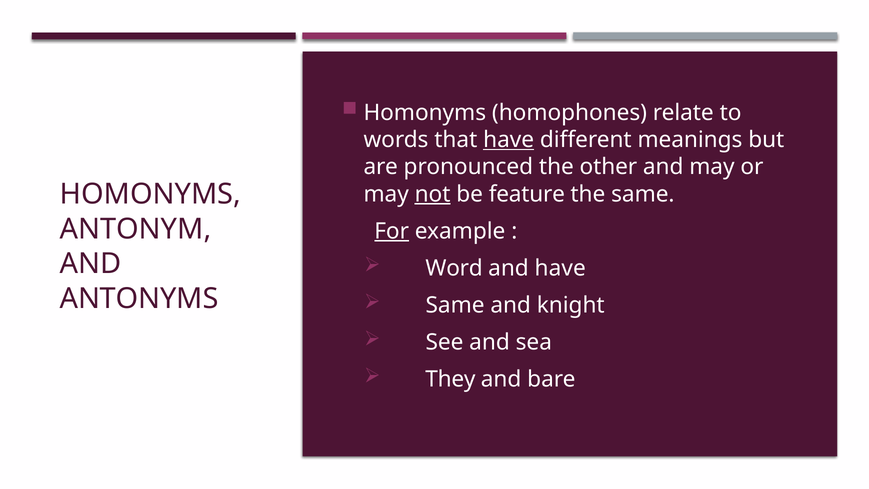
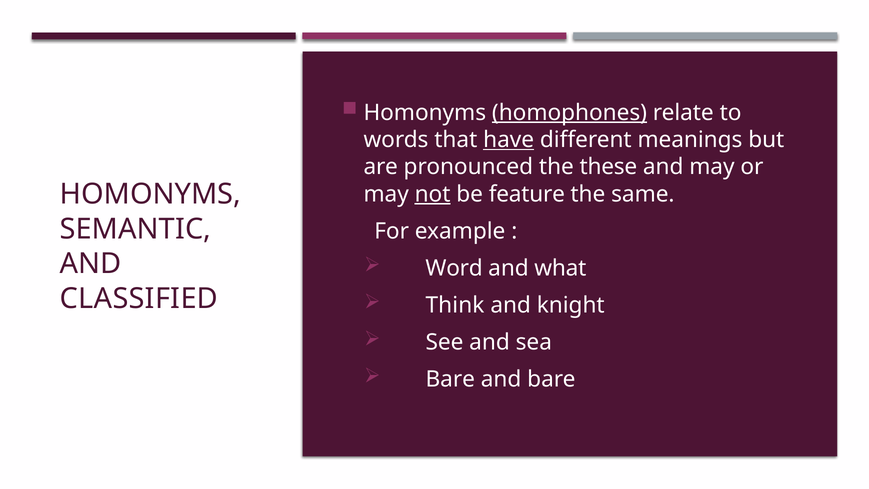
homophones underline: none -> present
other: other -> these
ANTONYM: ANTONYM -> SEMANTIC
For underline: present -> none
and have: have -> what
ANTONYMS: ANTONYMS -> CLASSIFIED
Same at (455, 305): Same -> Think
They at (450, 379): They -> Bare
